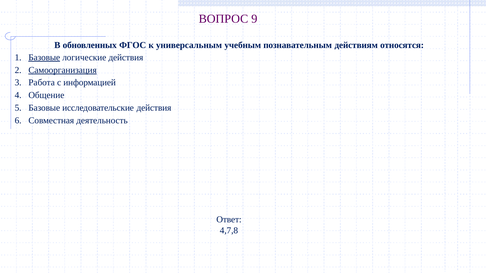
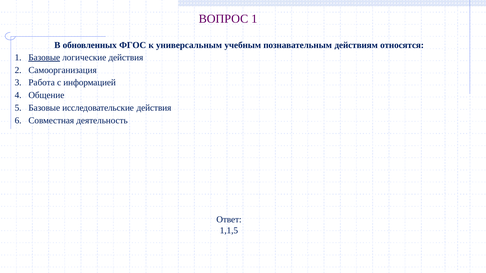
ВОПРОС 9: 9 -> 1
Самоорганизация underline: present -> none
4,7,8: 4,7,8 -> 1,1,5
